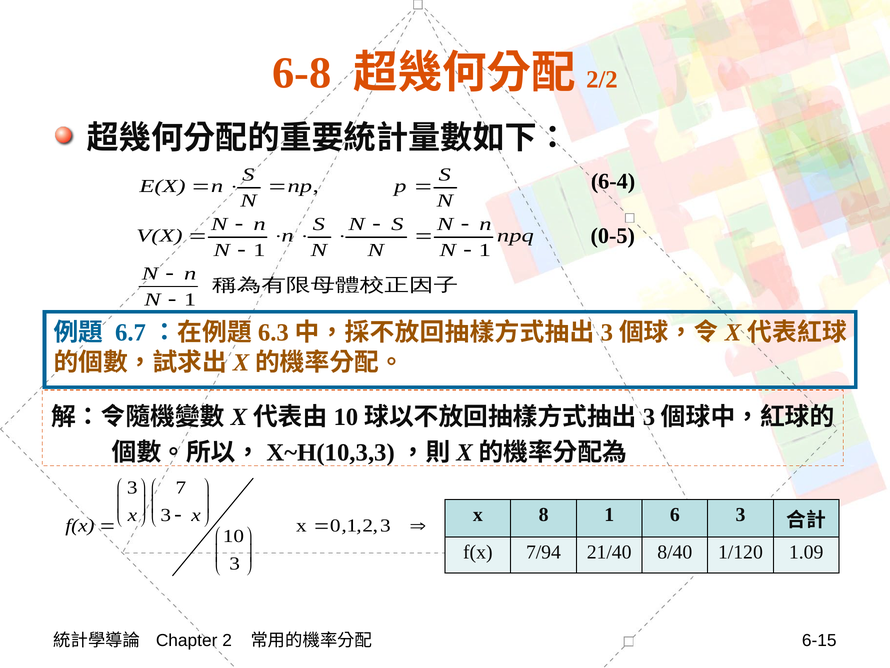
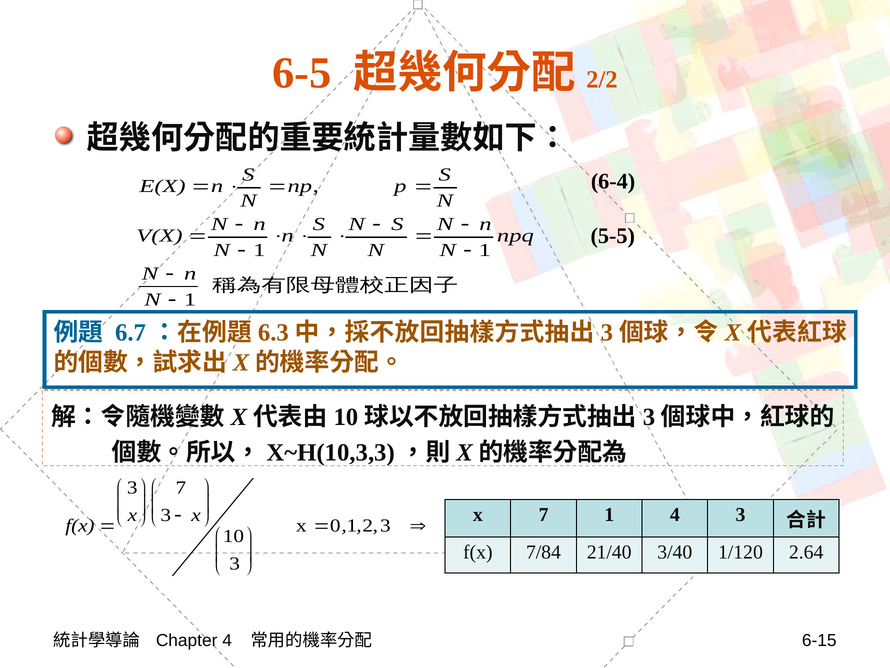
6-8: 6-8 -> 6-5
0-5: 0-5 -> 5-5
x 8: 8 -> 7
1 6: 6 -> 4
7/94: 7/94 -> 7/84
8/40: 8/40 -> 3/40
1.09: 1.09 -> 2.64
Chapter 2: 2 -> 4
